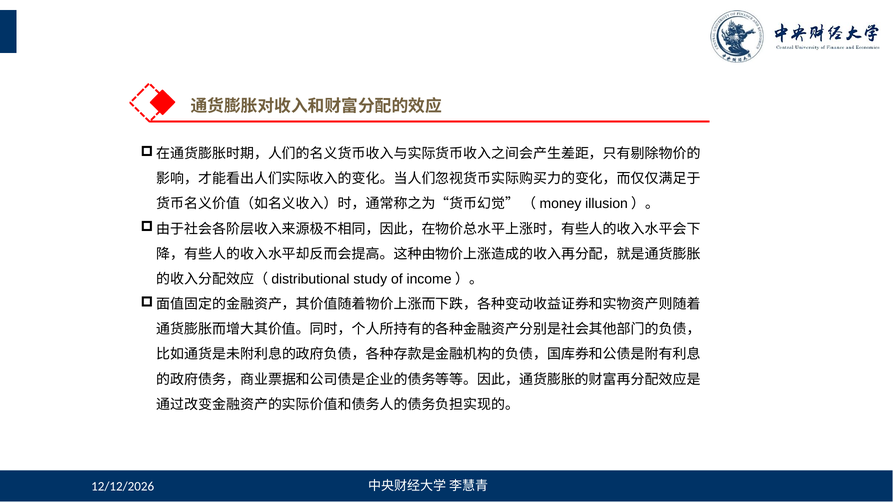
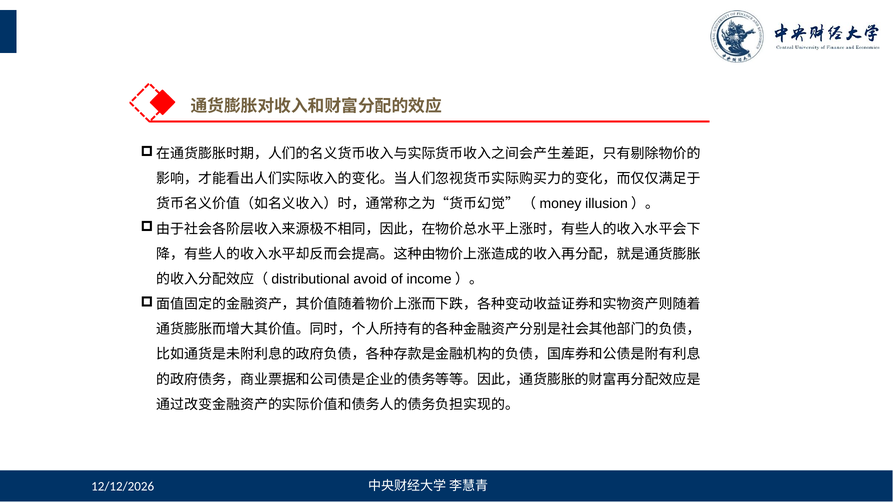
study: study -> avoid
